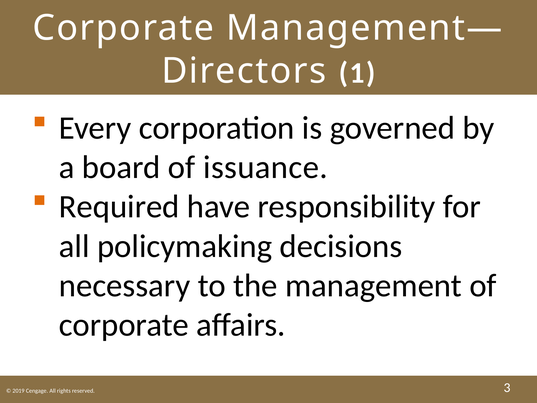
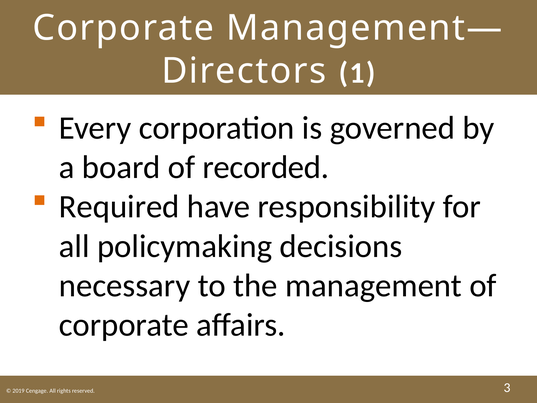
issuance: issuance -> recorded
